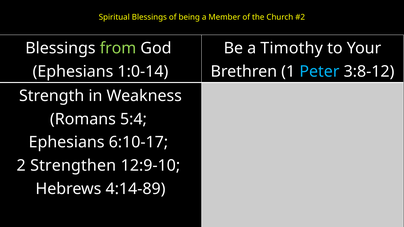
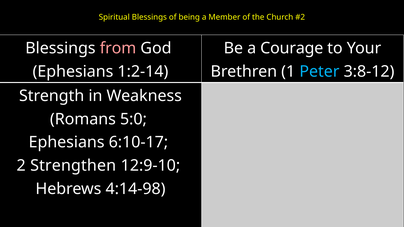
from colour: light green -> pink
Timothy: Timothy -> Courage
1:0-14: 1:0-14 -> 1:2-14
5:4: 5:4 -> 5:0
4:14-89: 4:14-89 -> 4:14-98
